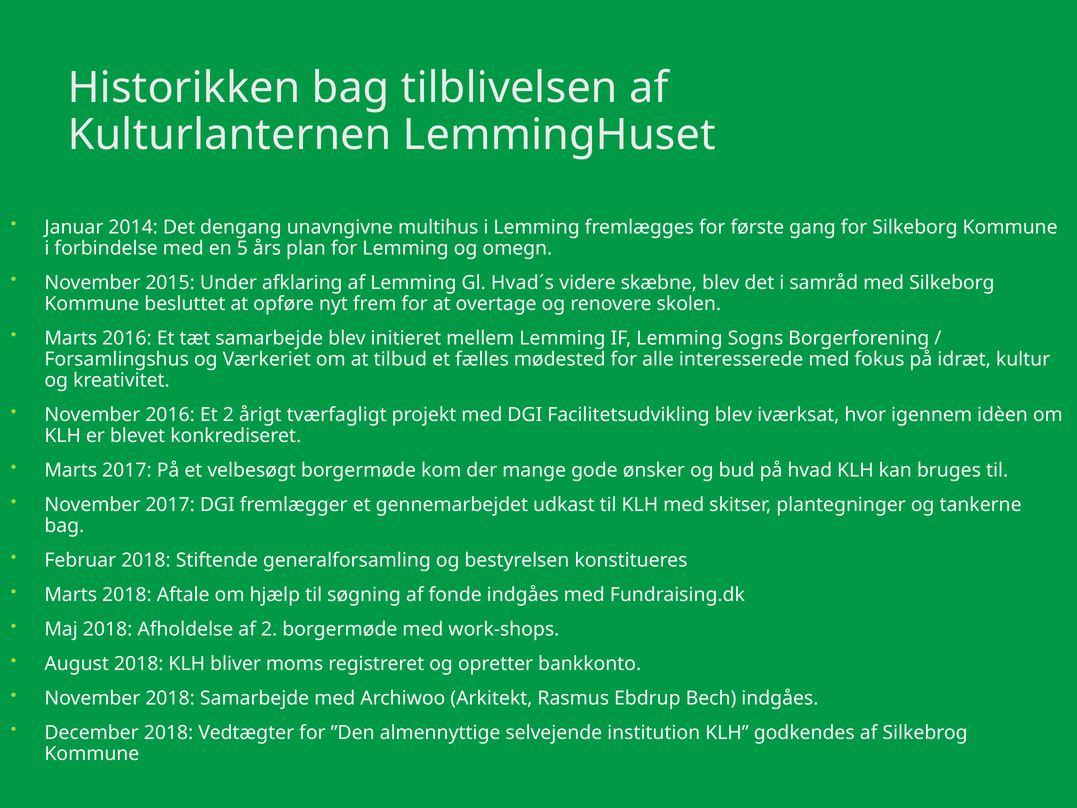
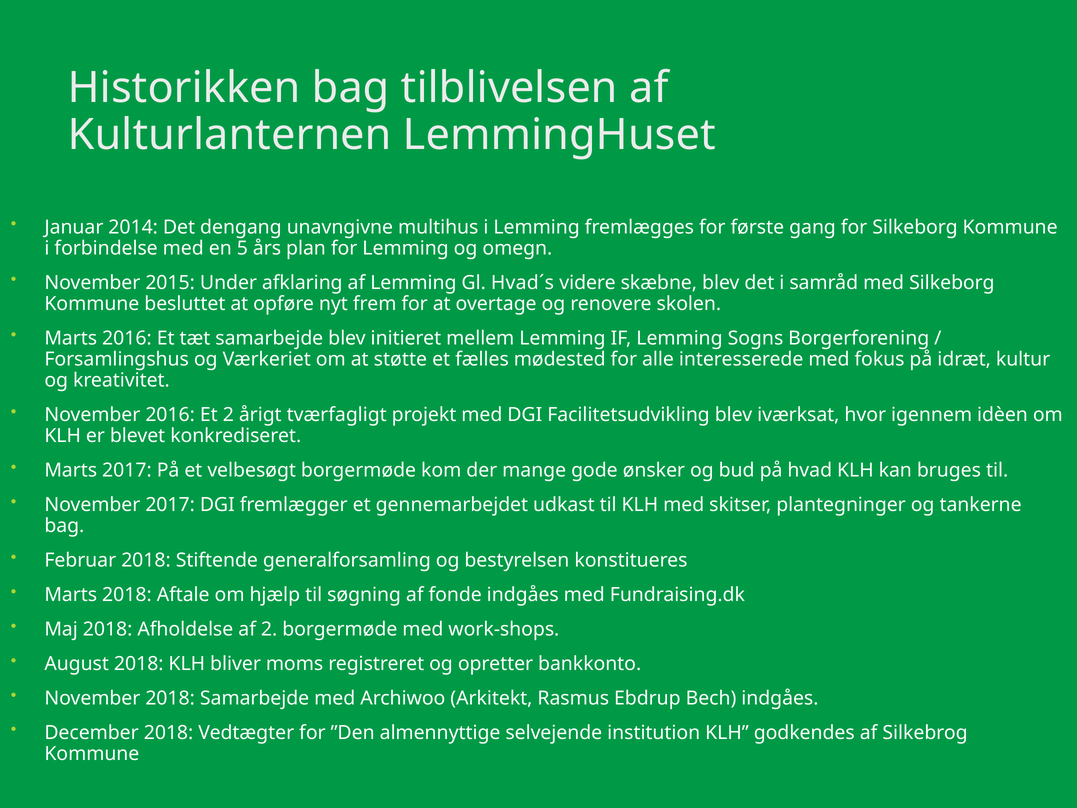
tilbud: tilbud -> støtte
